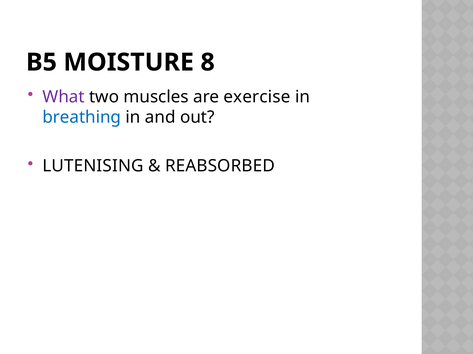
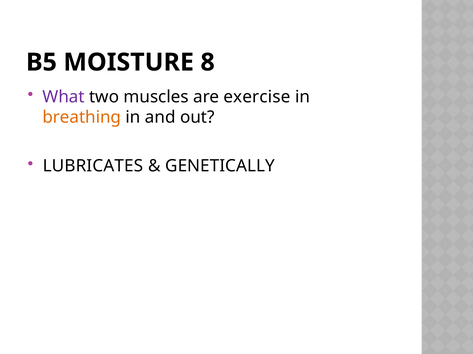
breathing colour: blue -> orange
LUTENISING: LUTENISING -> LUBRICATES
REABSORBED: REABSORBED -> GENETICALLY
